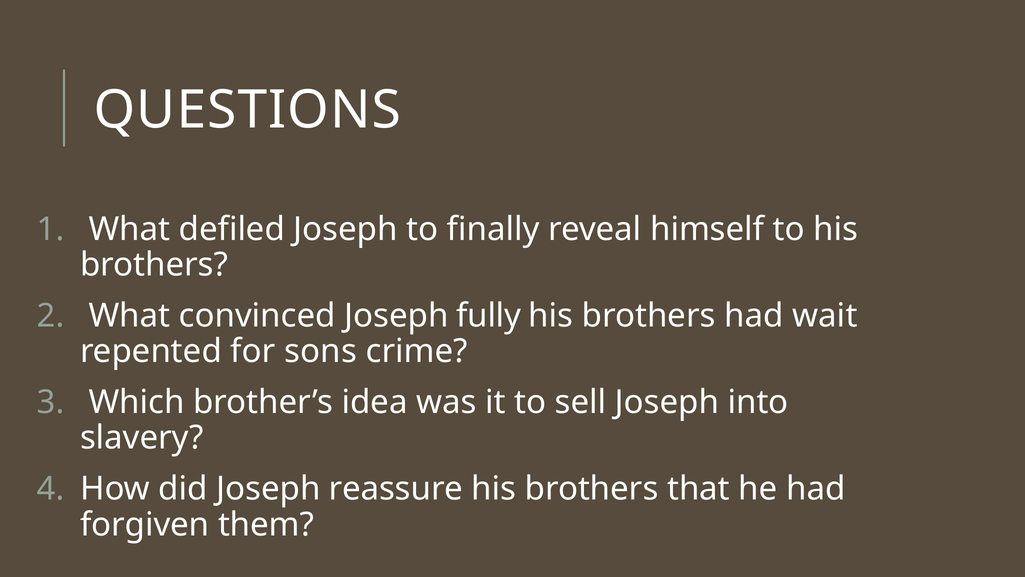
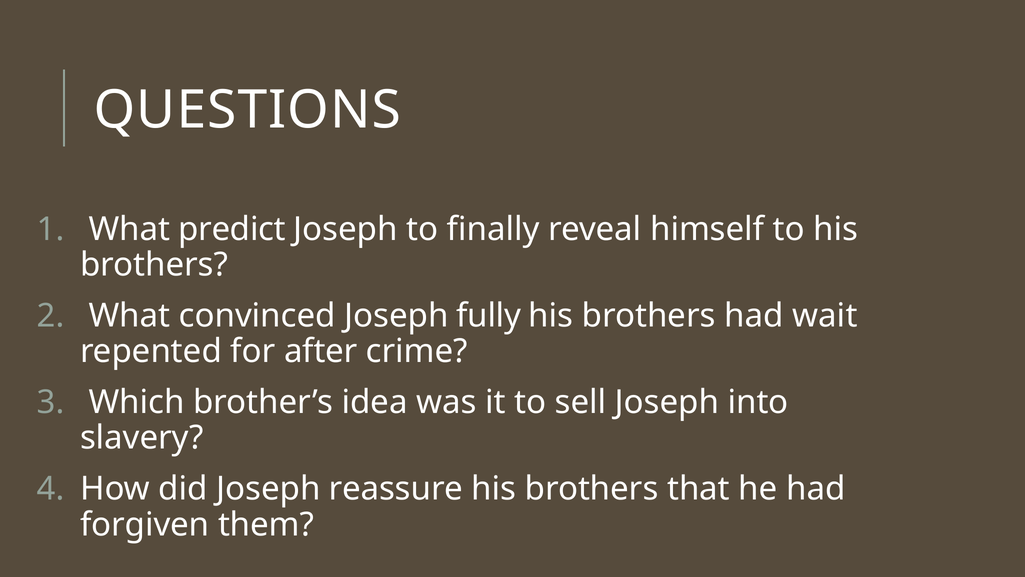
defiled: defiled -> predict
sons: sons -> after
